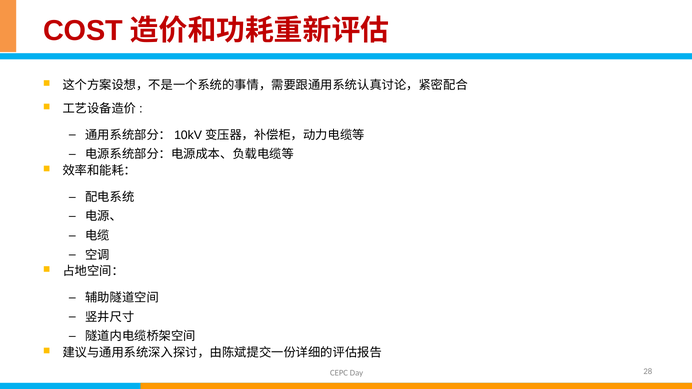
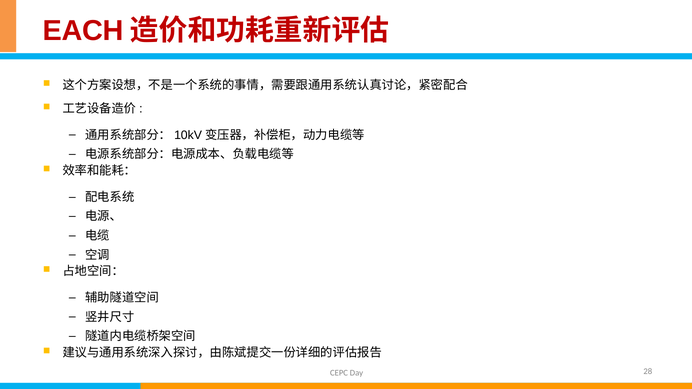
COST: COST -> EACH
